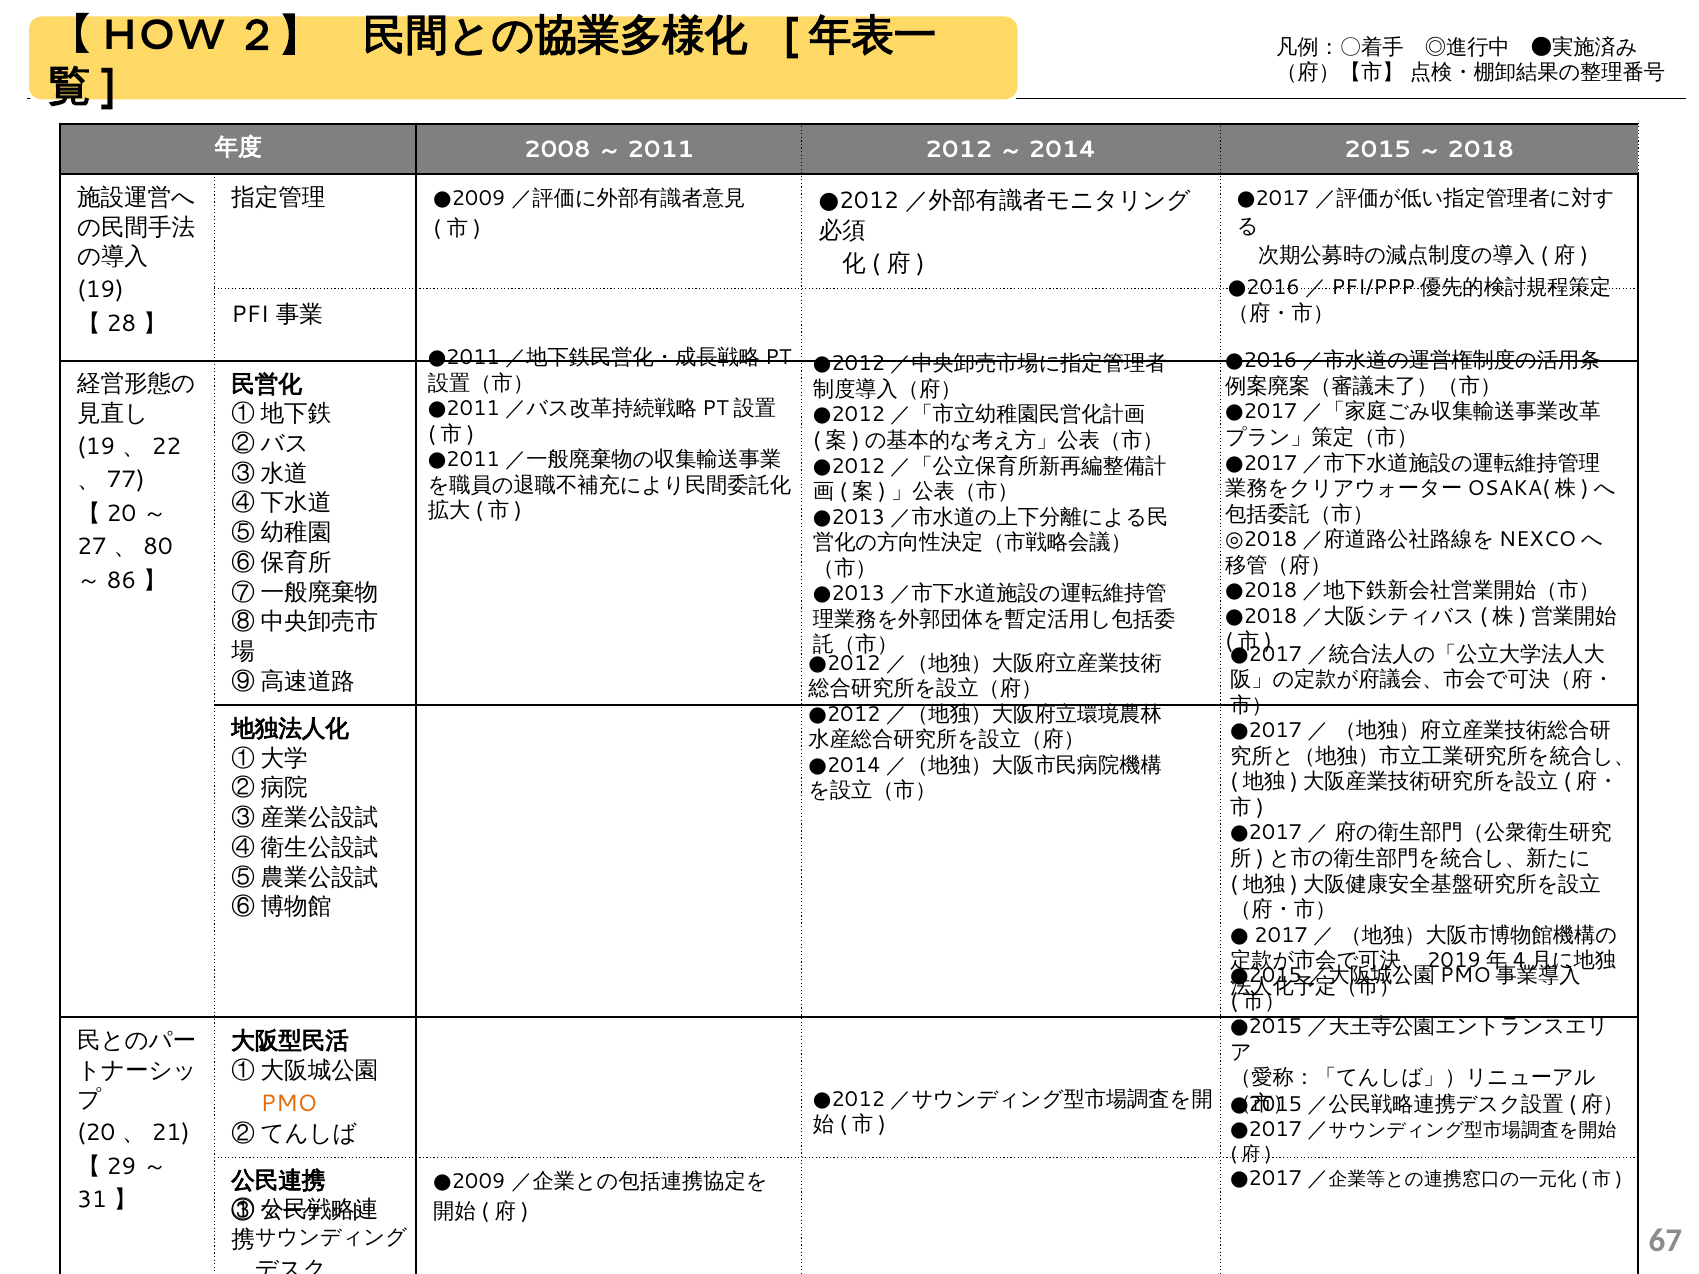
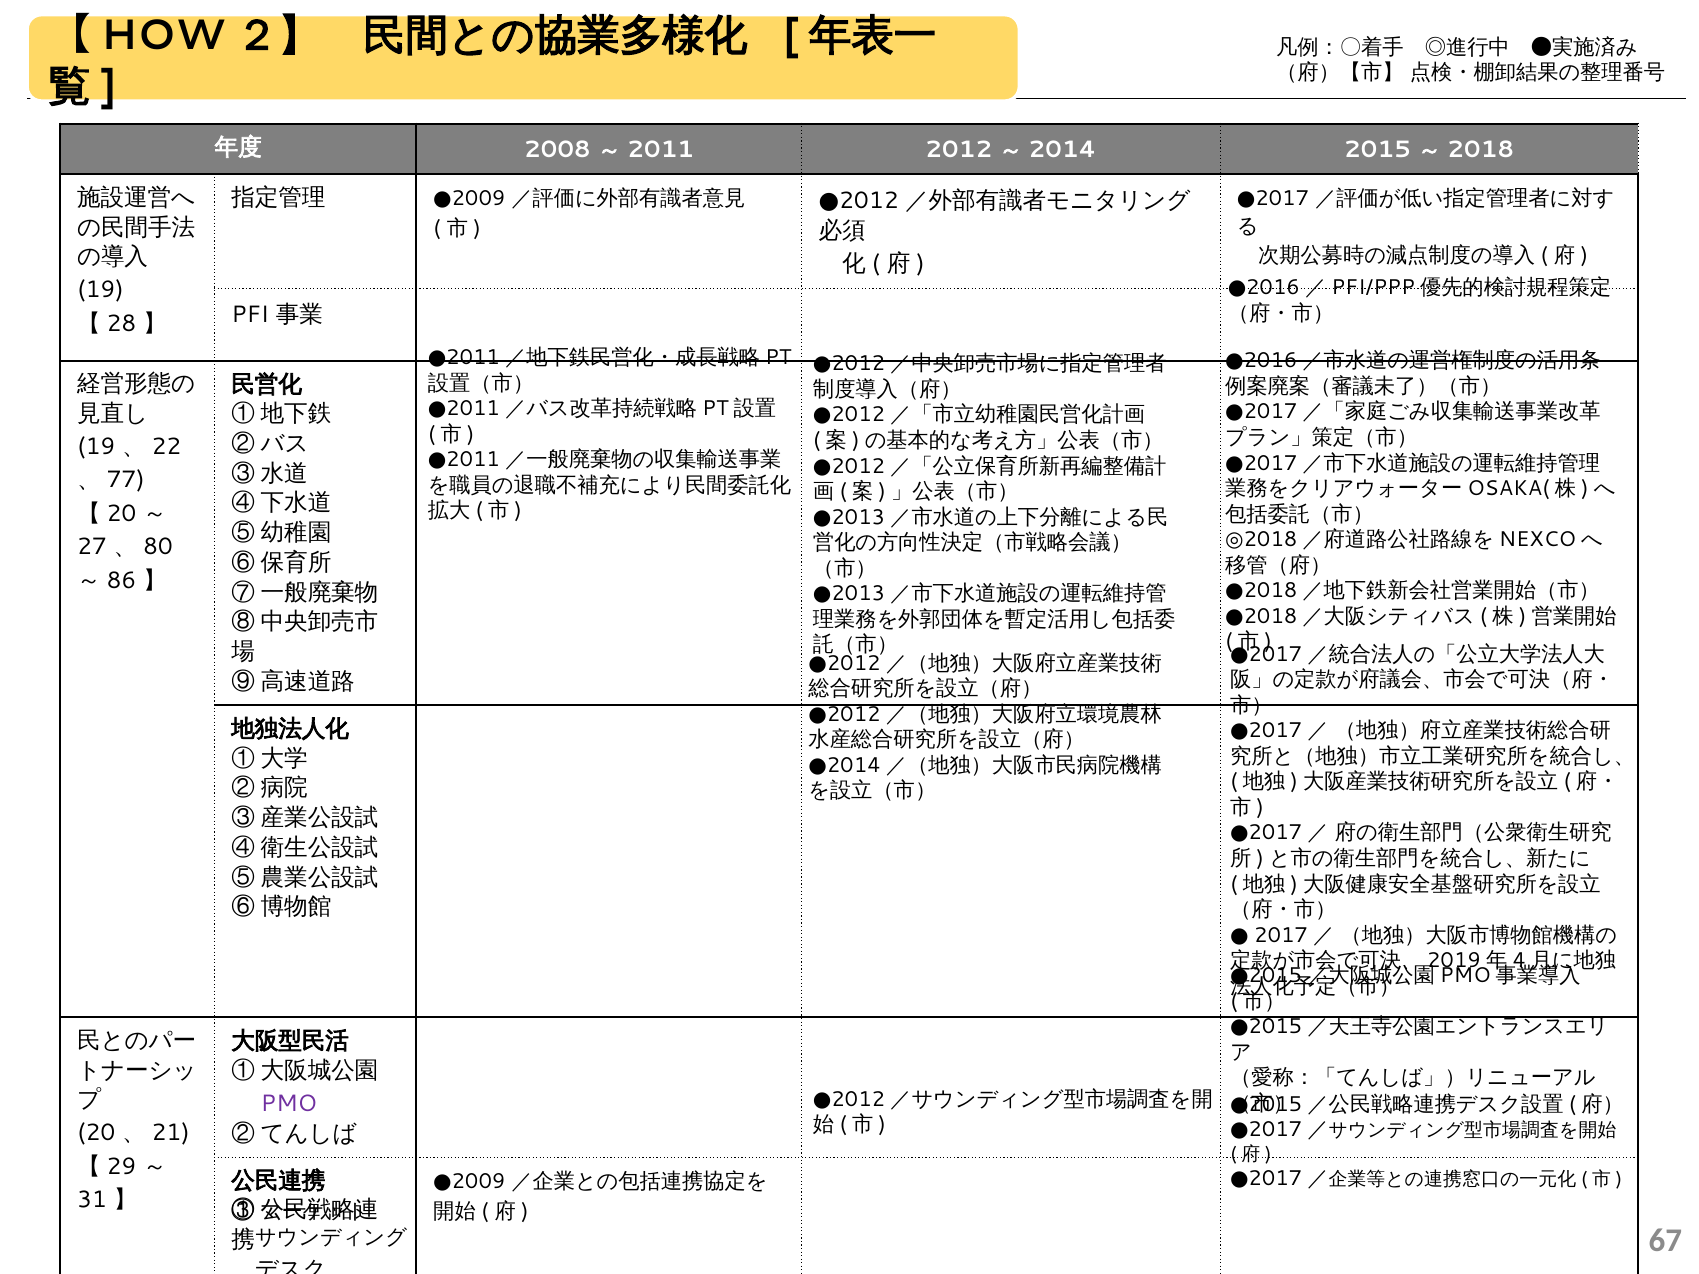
PMO colour: orange -> purple
